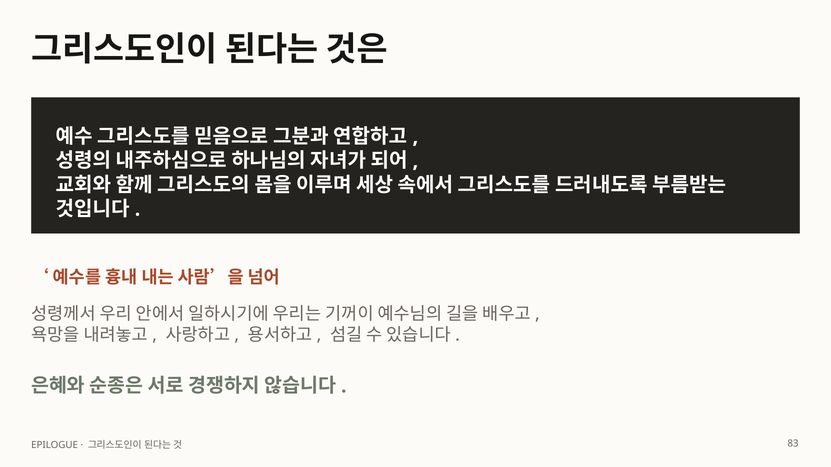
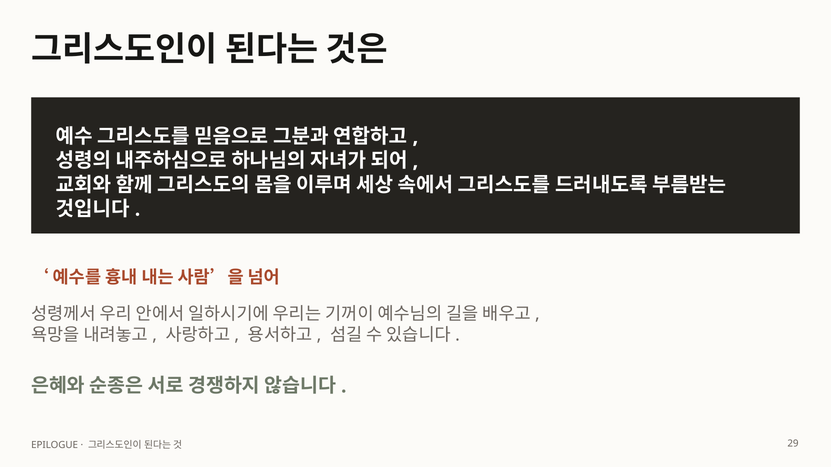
83: 83 -> 29
